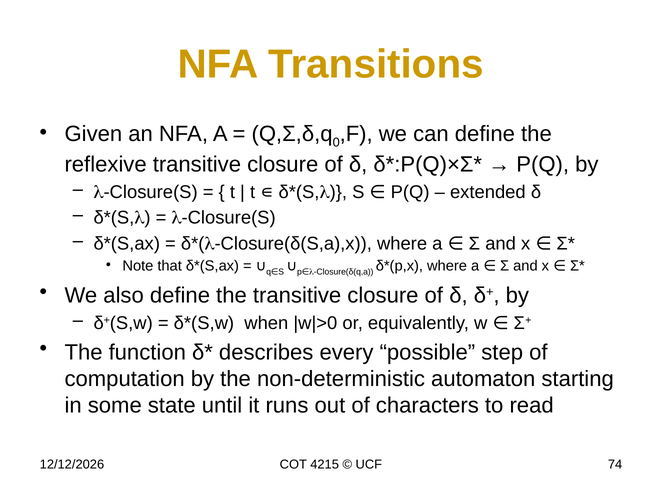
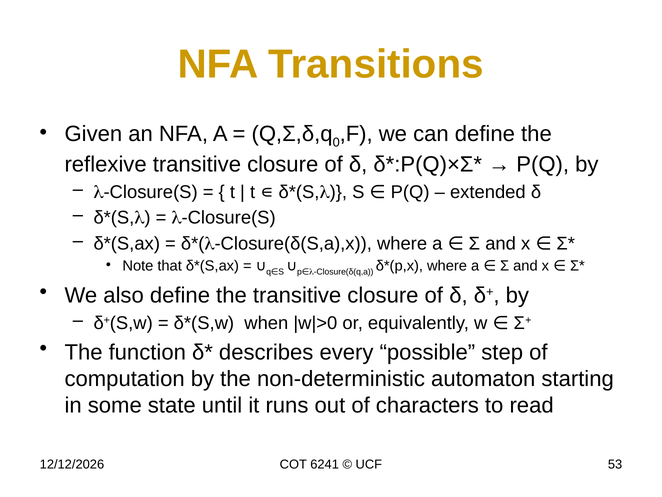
4215: 4215 -> 6241
74: 74 -> 53
